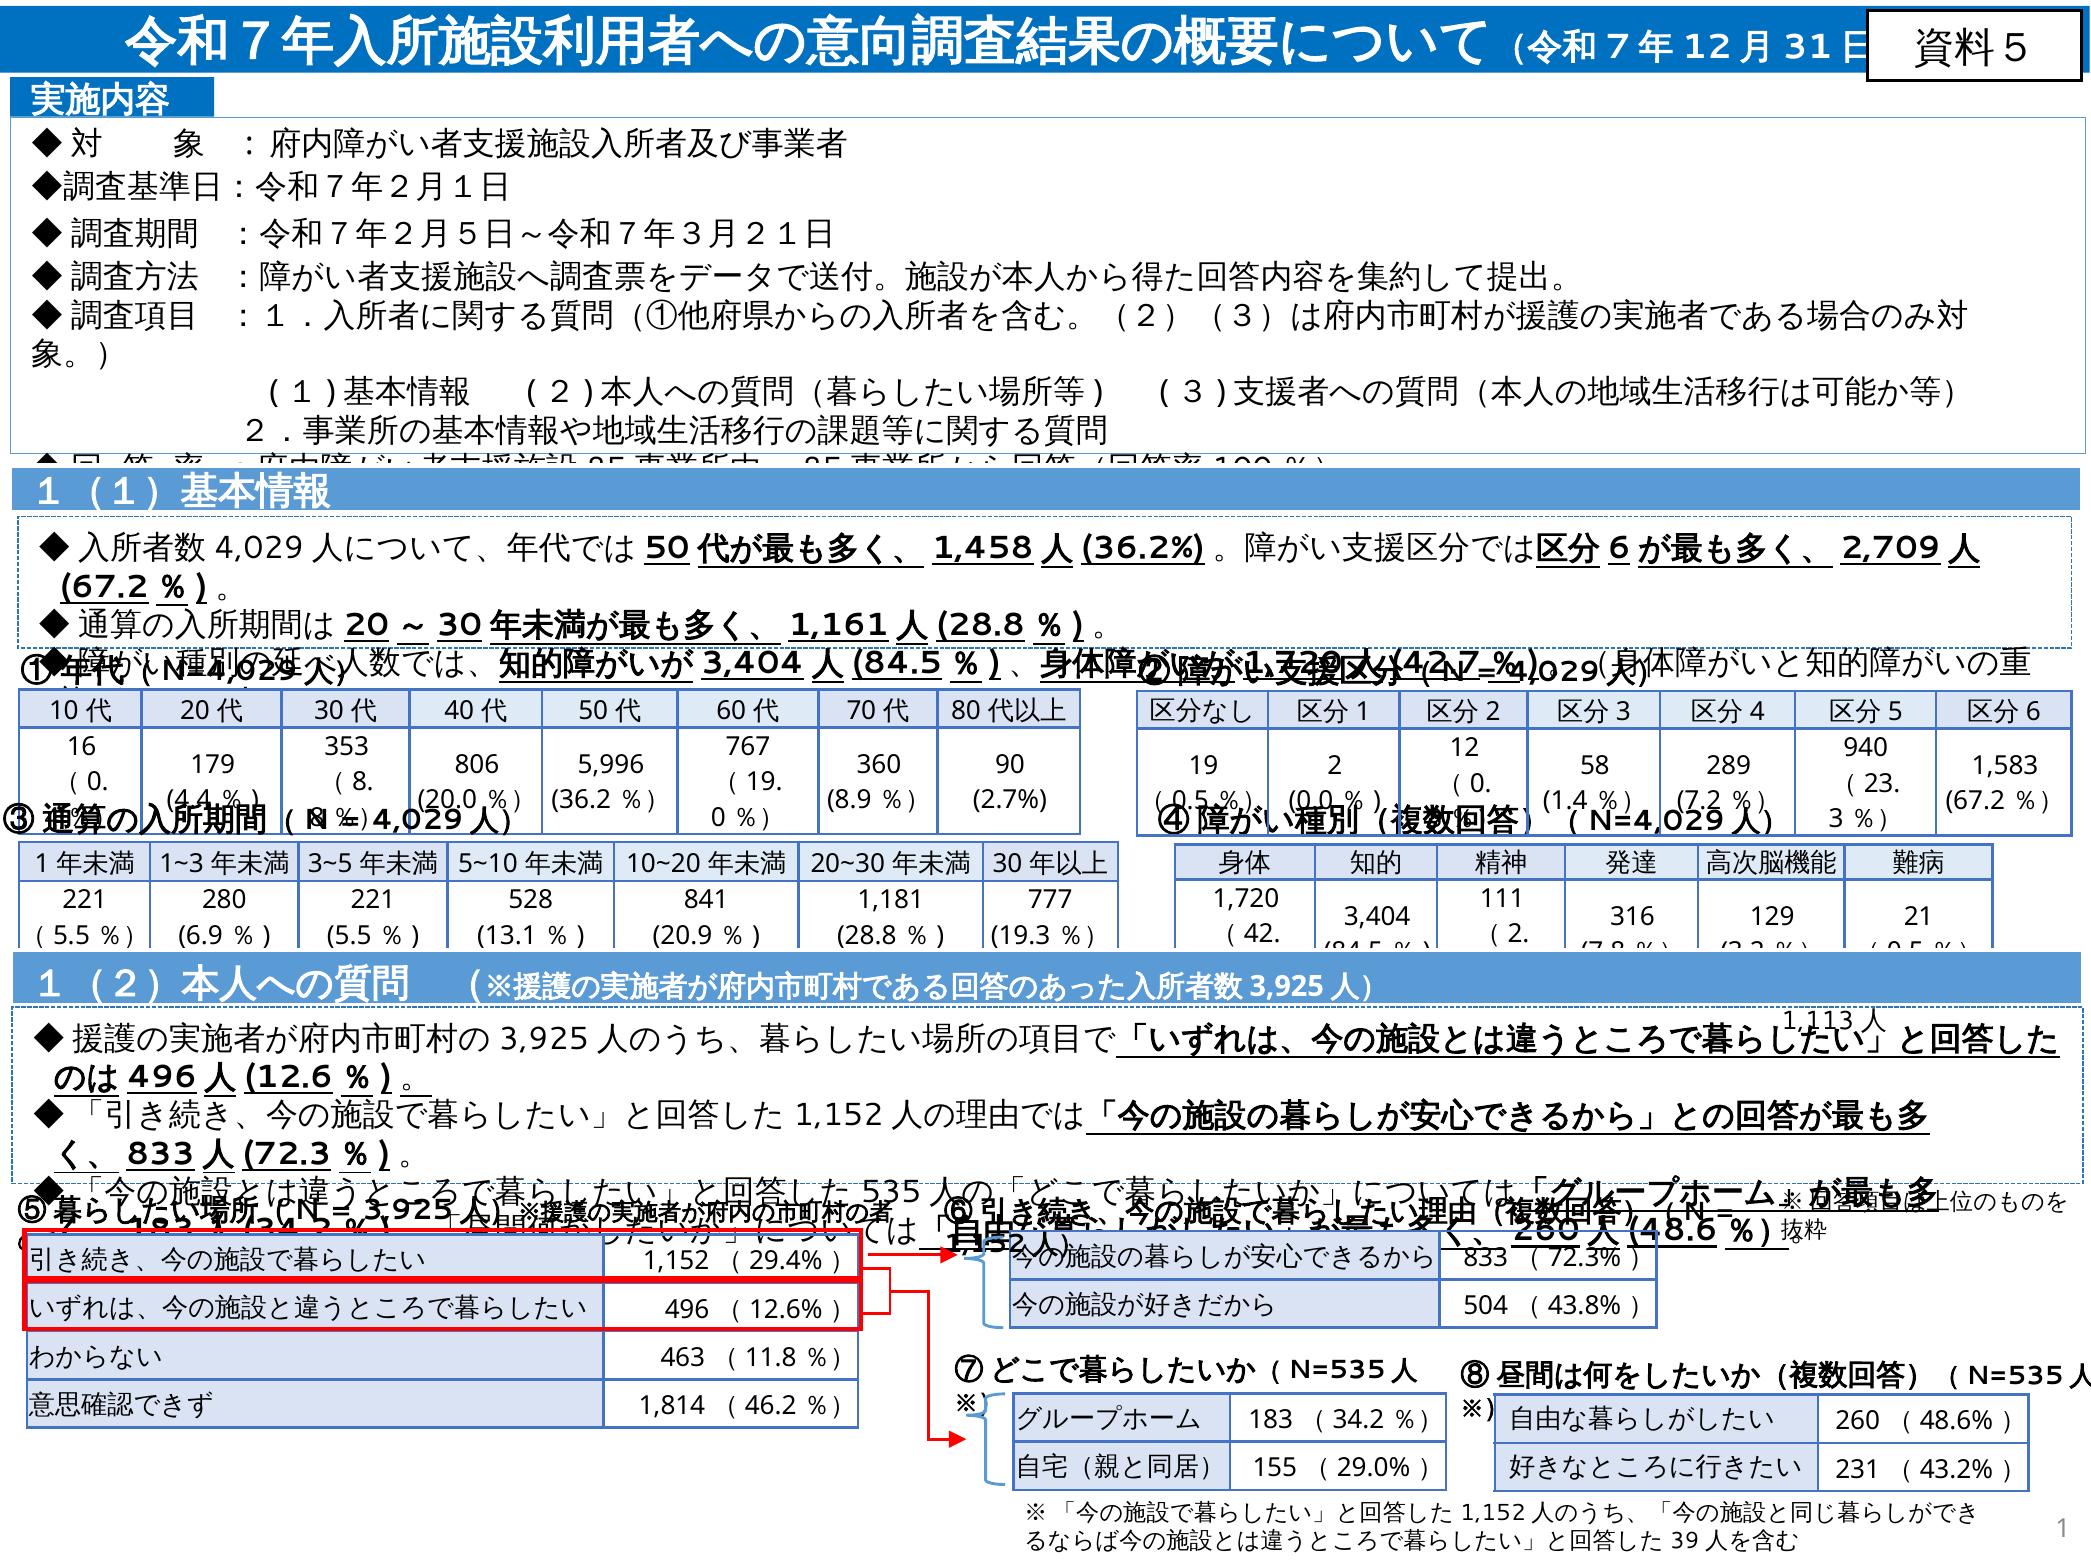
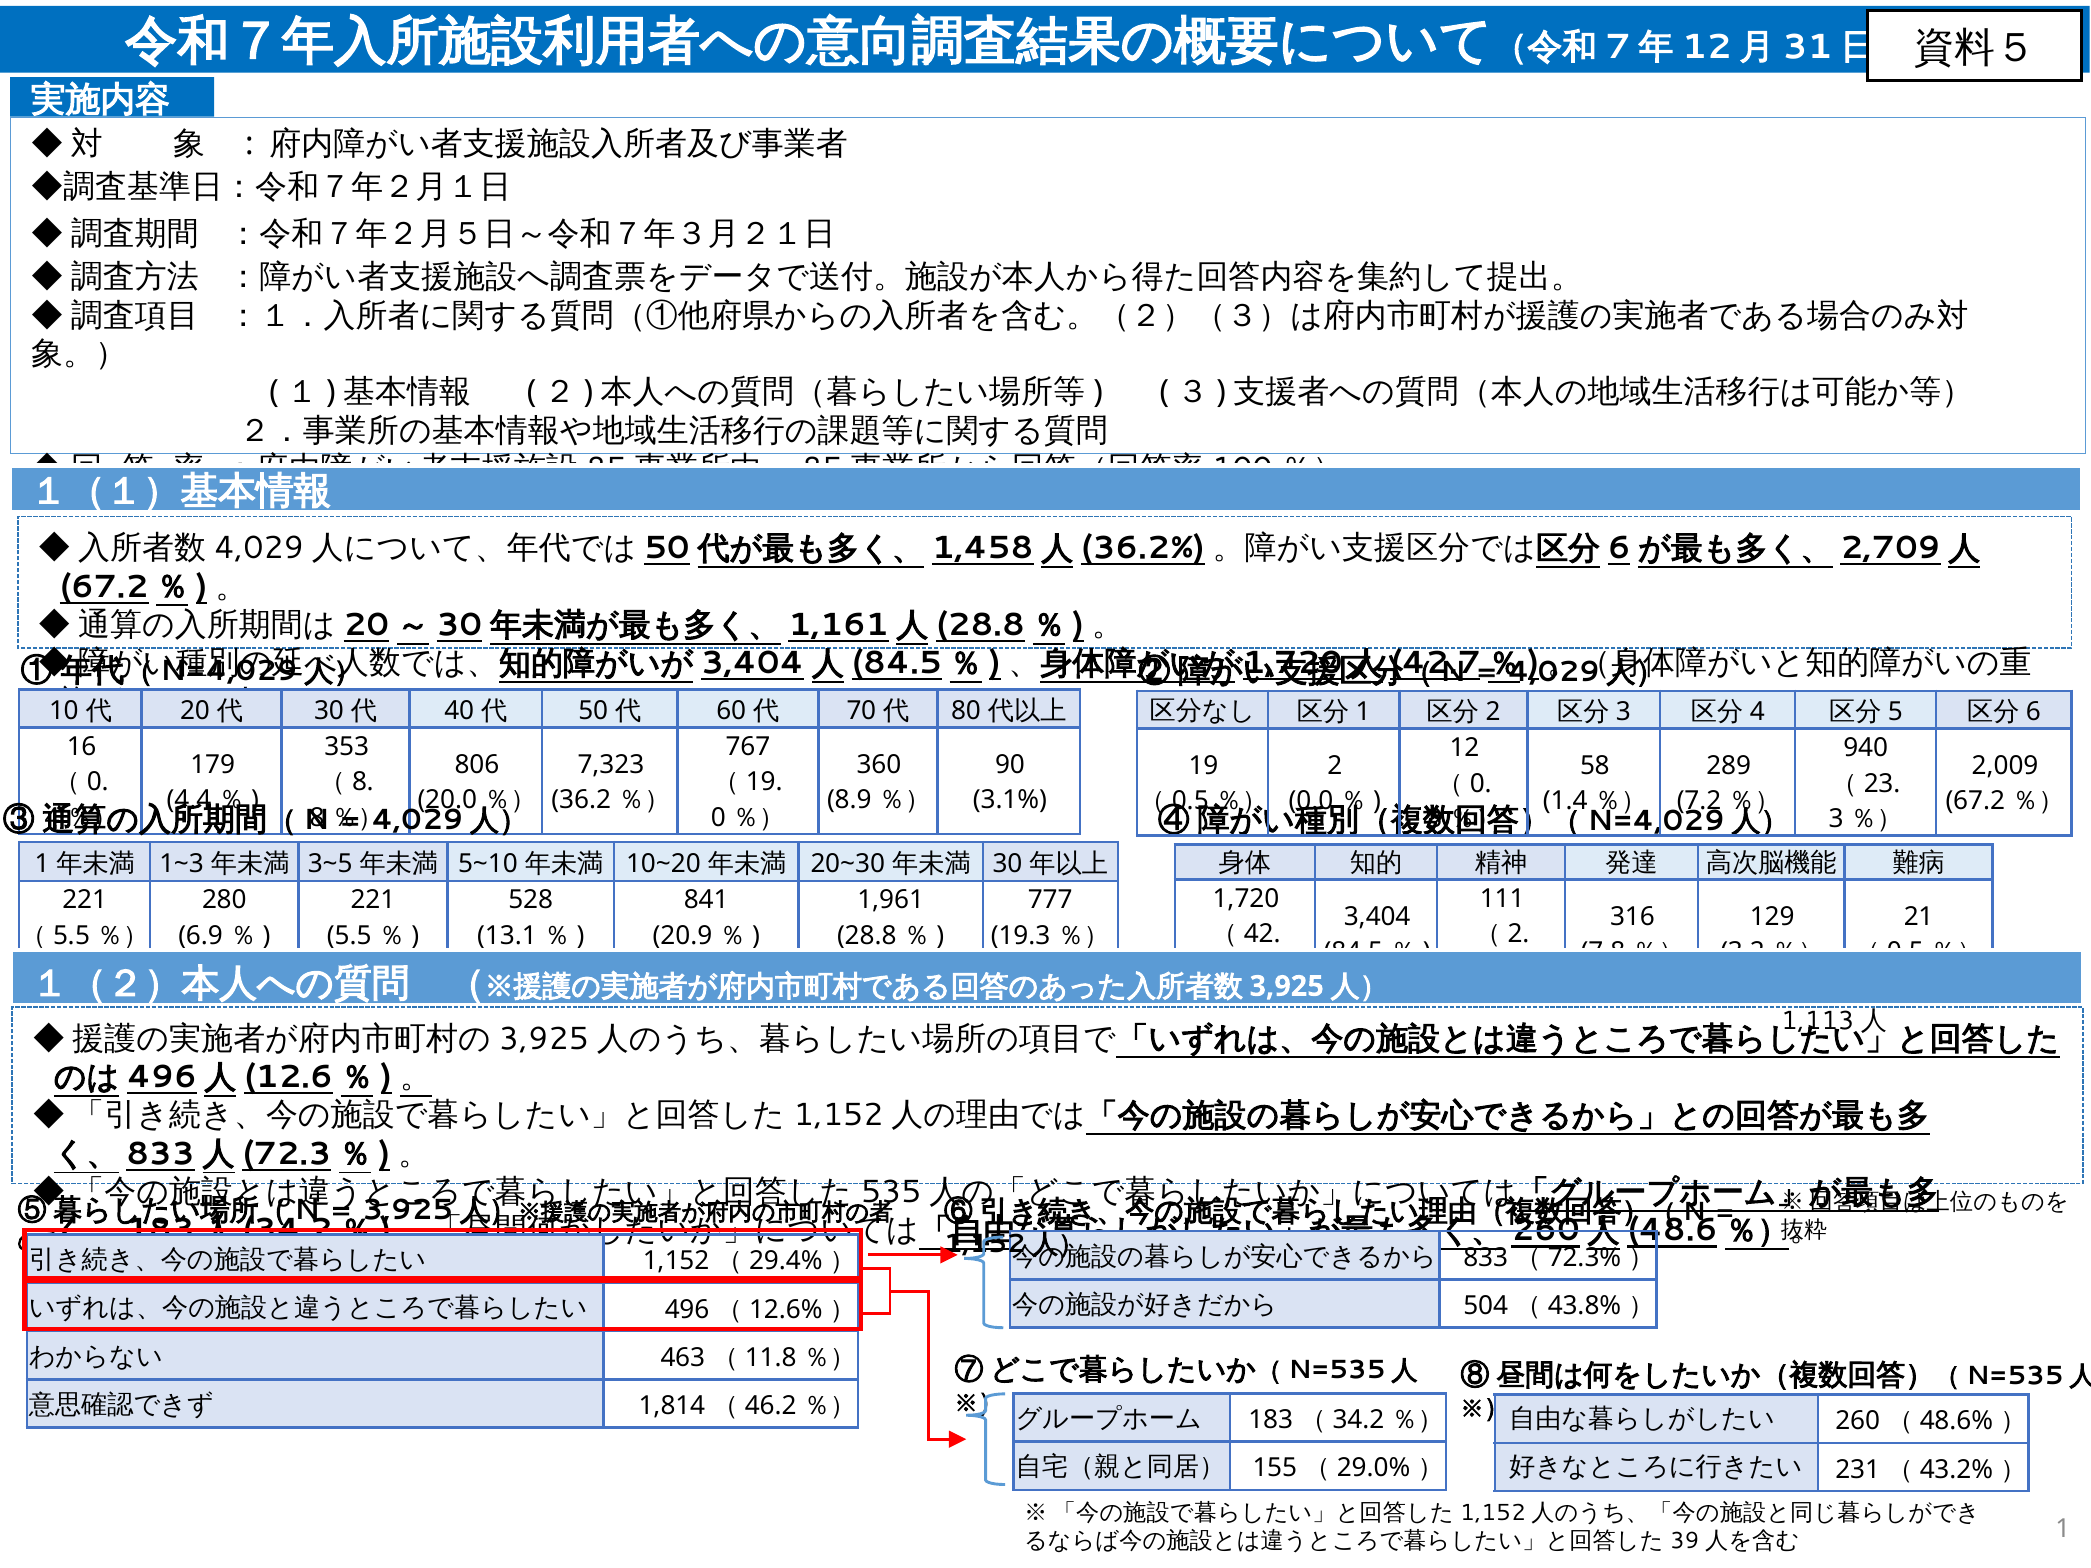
5,996: 5,996 -> 7,323
1,583: 1,583 -> 2,009
2.7%: 2.7% -> 3.1%
1,181: 1,181 -> 1,961
